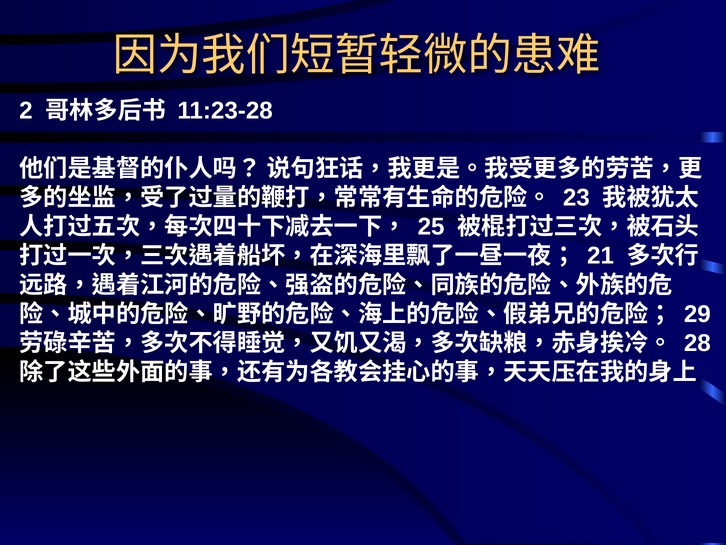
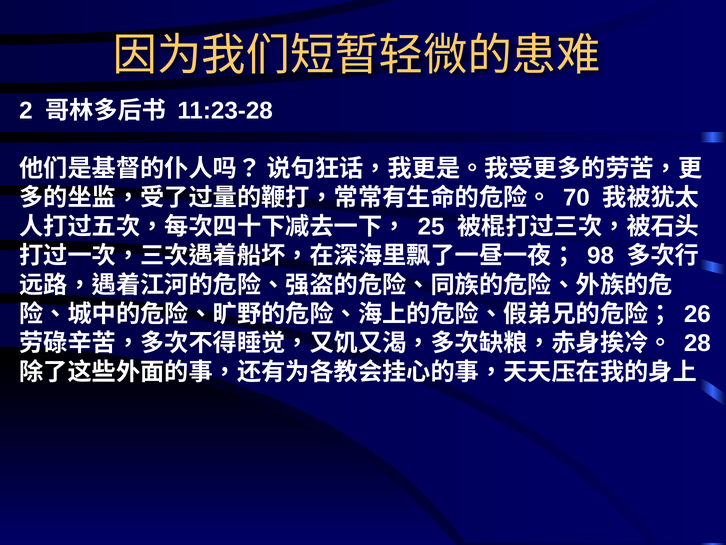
23: 23 -> 70
21: 21 -> 98
29: 29 -> 26
